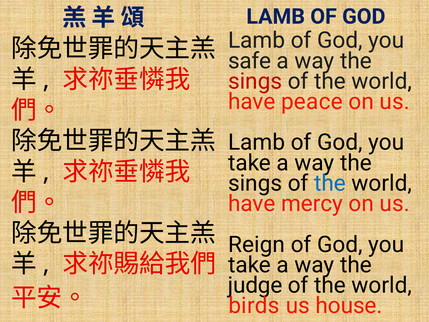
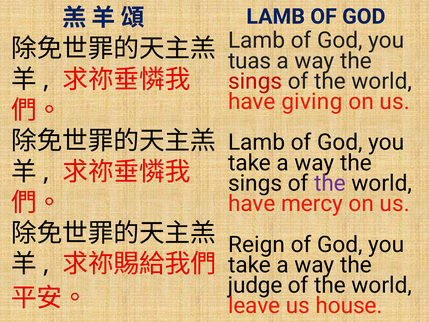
safe: safe -> tuas
peace: peace -> giving
the at (330, 183) colour: blue -> purple
birds: birds -> leave
